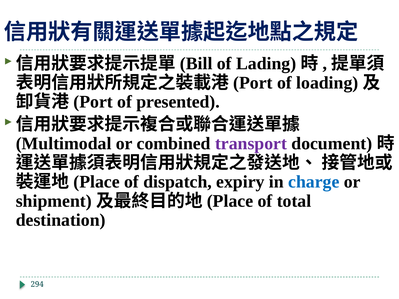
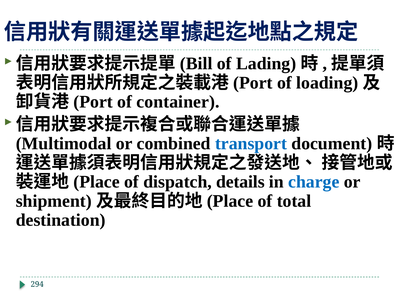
presented: presented -> container
transport colour: purple -> blue
expiry: expiry -> details
